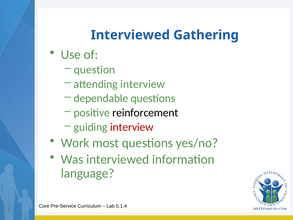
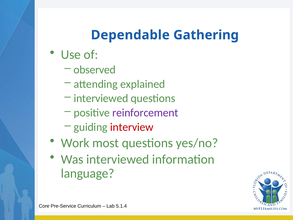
Interviewed at (130, 35): Interviewed -> Dependable
question: question -> observed
attending interview: interview -> explained
dependable at (101, 98): dependable -> interviewed
reinforcement colour: black -> purple
